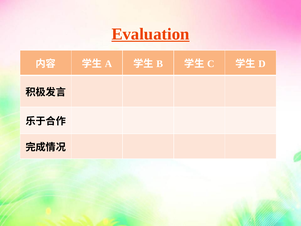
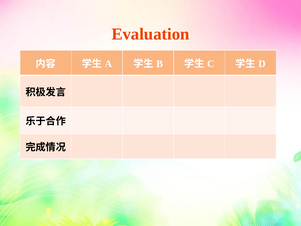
Evaluation underline: present -> none
